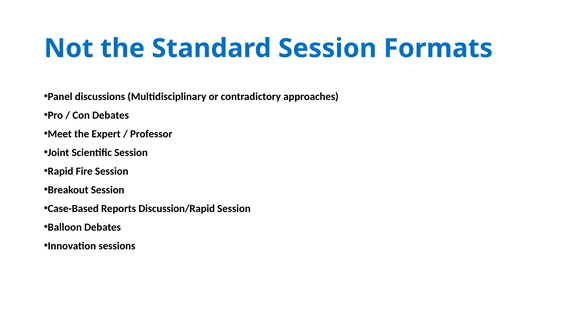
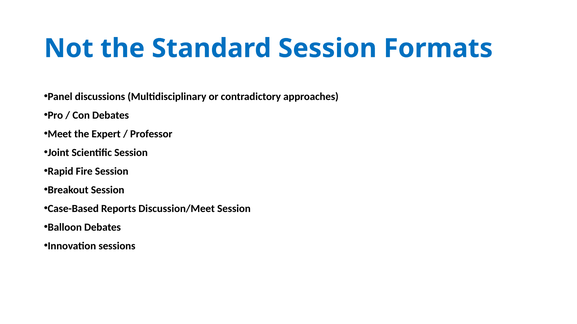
Discussion/Rapid: Discussion/Rapid -> Discussion/Meet
